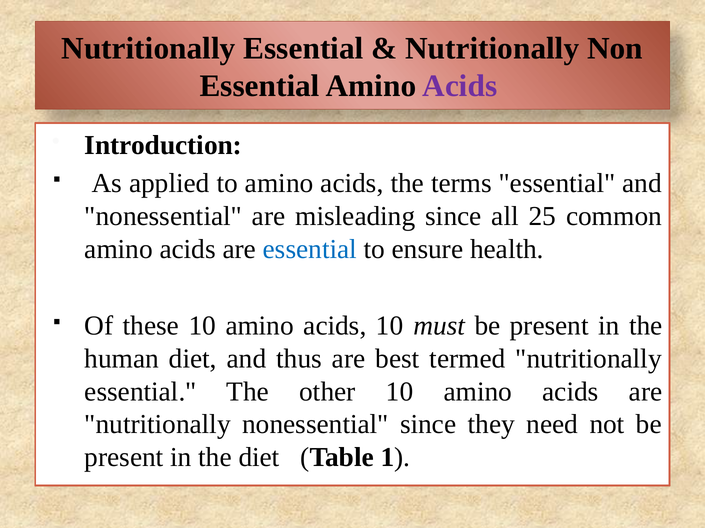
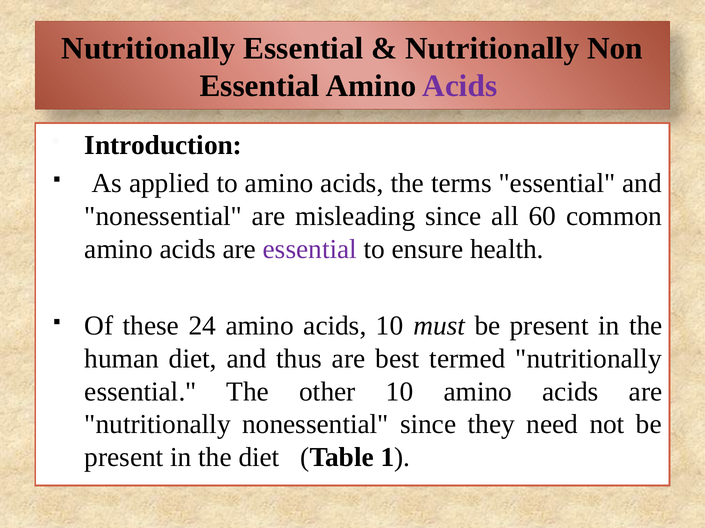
25: 25 -> 60
essential at (310, 249) colour: blue -> purple
these 10: 10 -> 24
